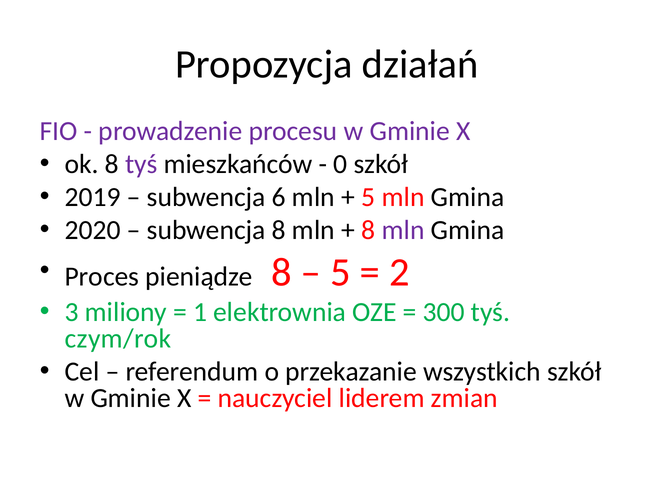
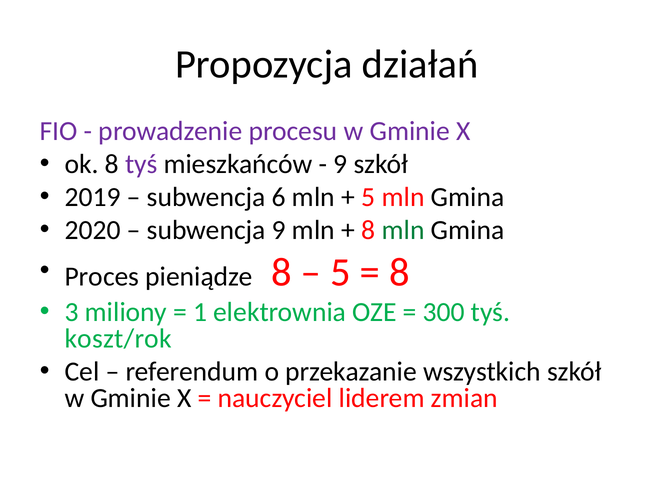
0 at (340, 164): 0 -> 9
subwencja 8: 8 -> 9
mln at (403, 230) colour: purple -> green
2 at (400, 273): 2 -> 8
czym/rok: czym/rok -> koszt/rok
